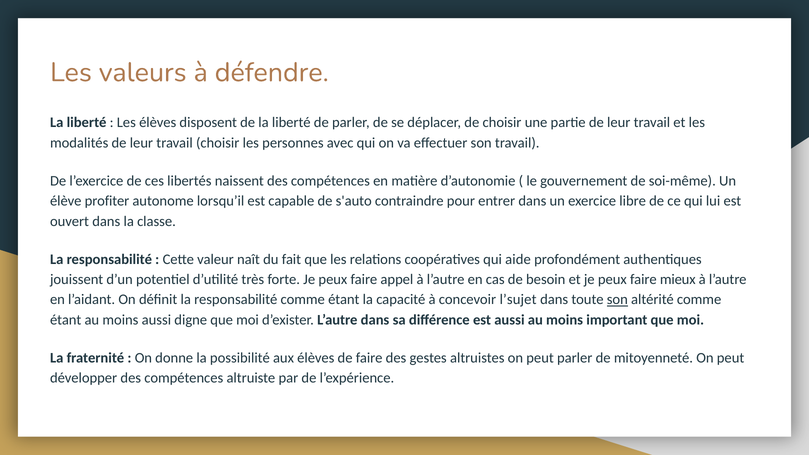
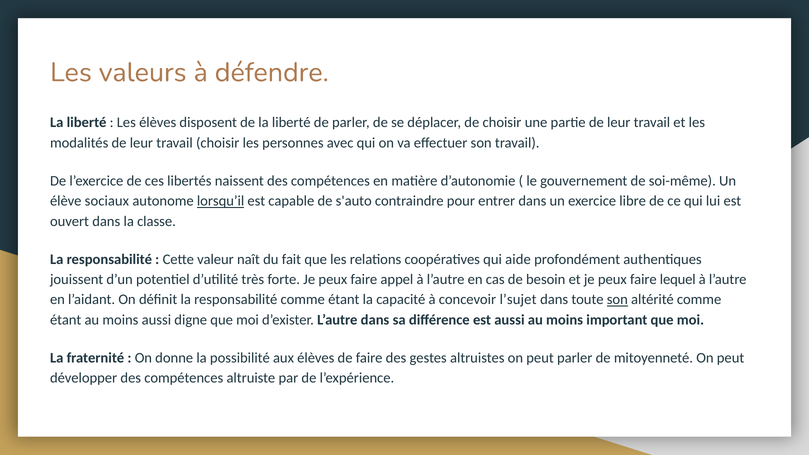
profiter: profiter -> sociaux
lorsqu’il underline: none -> present
mieux: mieux -> lequel
